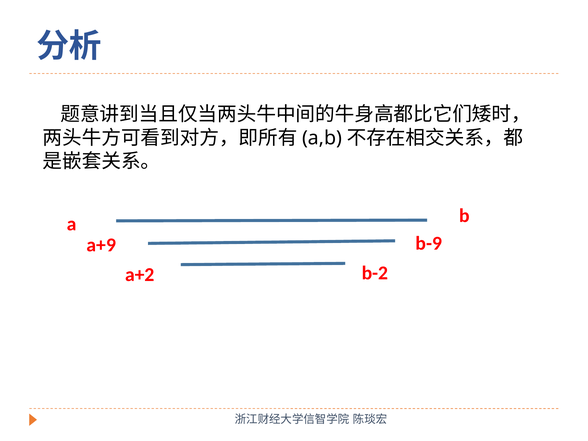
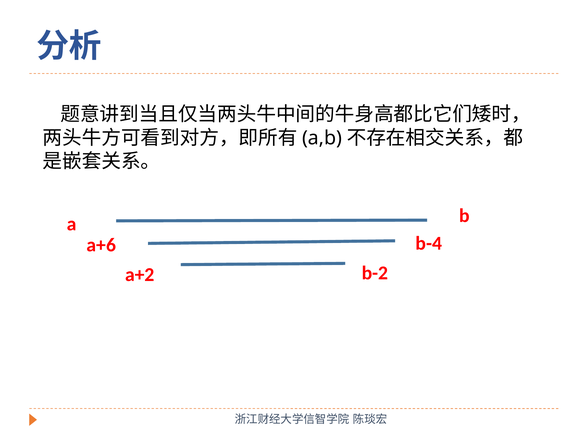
b-9: b-9 -> b-4
a+9: a+9 -> a+6
